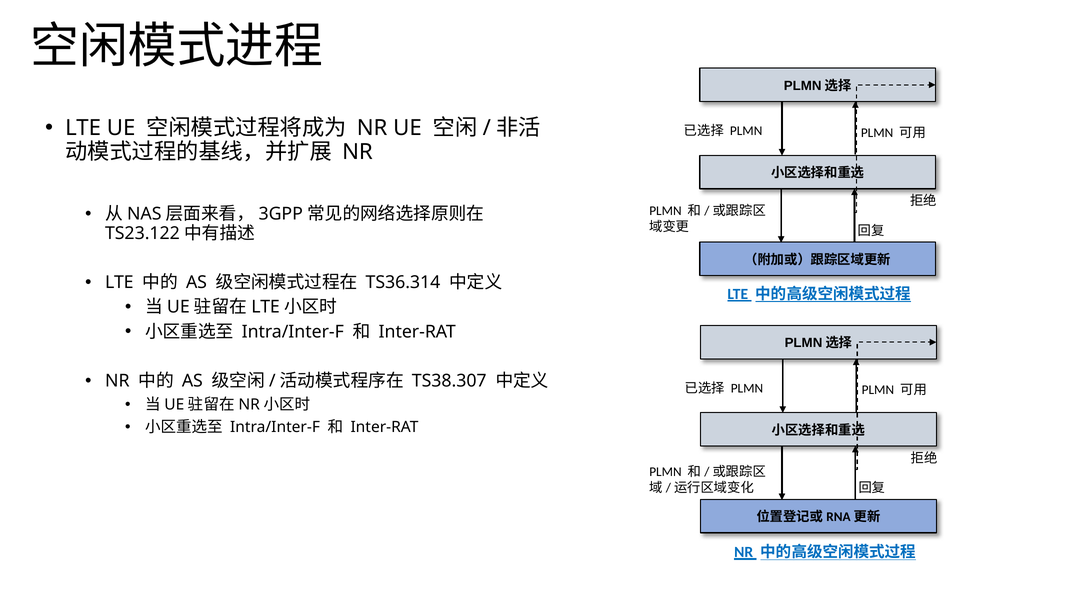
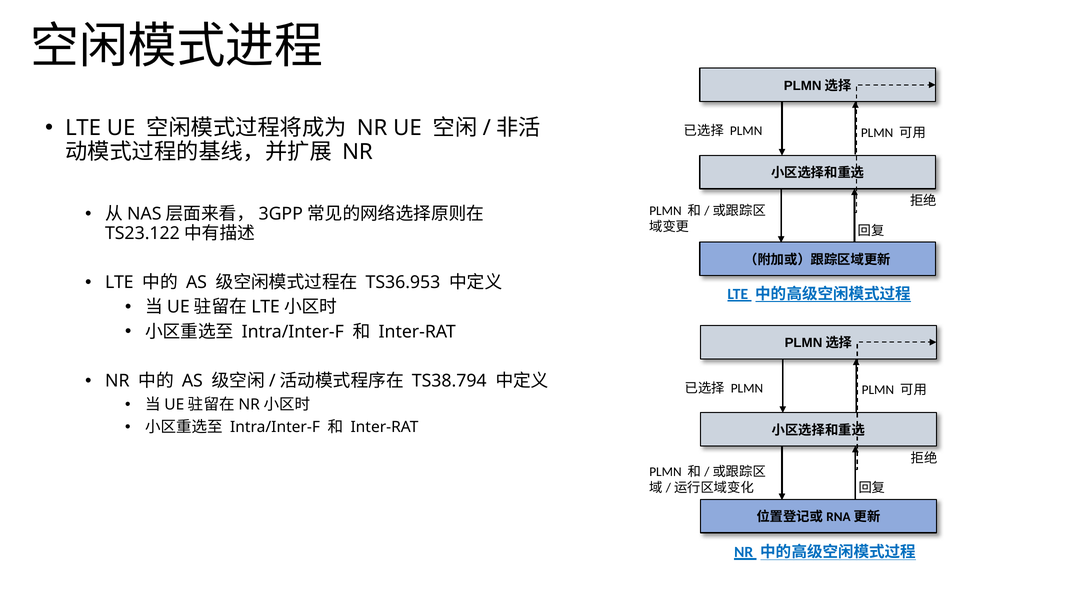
TS36.314: TS36.314 -> TS36.953
TS38.307: TS38.307 -> TS38.794
